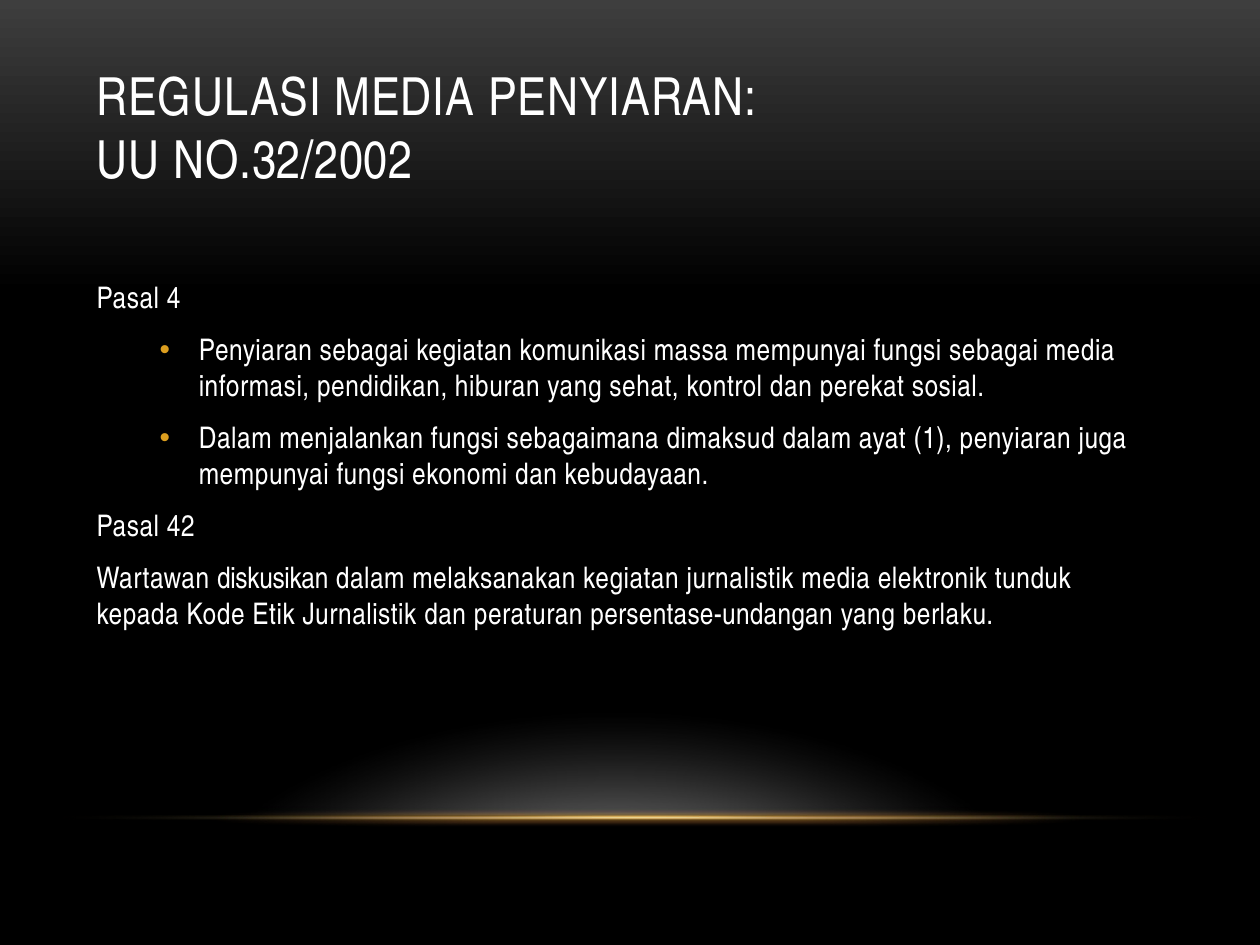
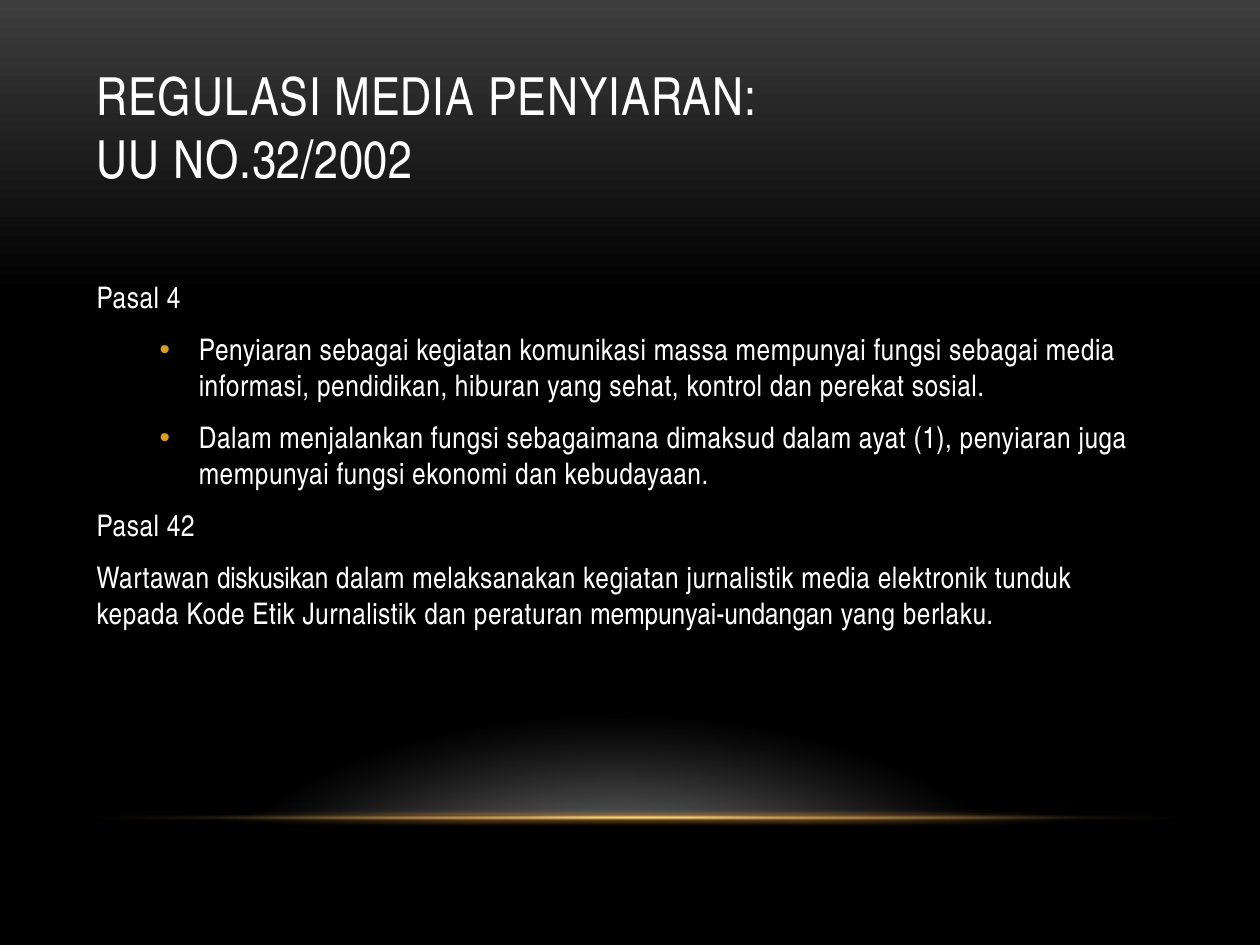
persentase-undangan: persentase-undangan -> mempunyai-undangan
